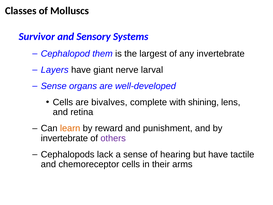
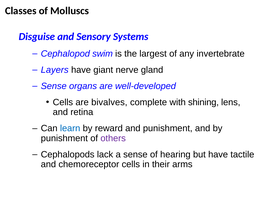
Survivor: Survivor -> Disguise
them: them -> swim
larval: larval -> gland
learn colour: orange -> blue
invertebrate at (64, 138): invertebrate -> punishment
